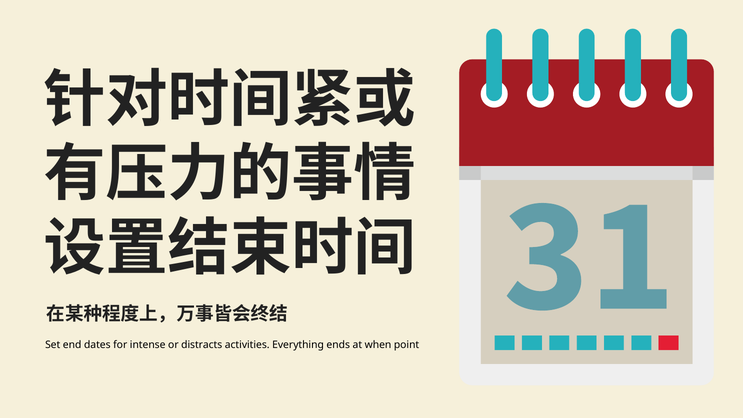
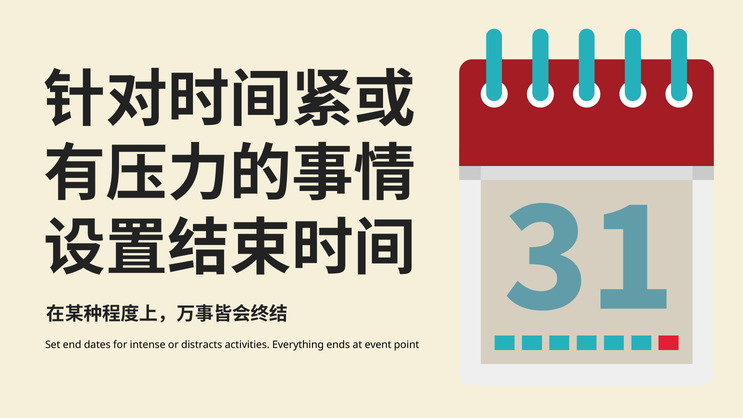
when: when -> event
